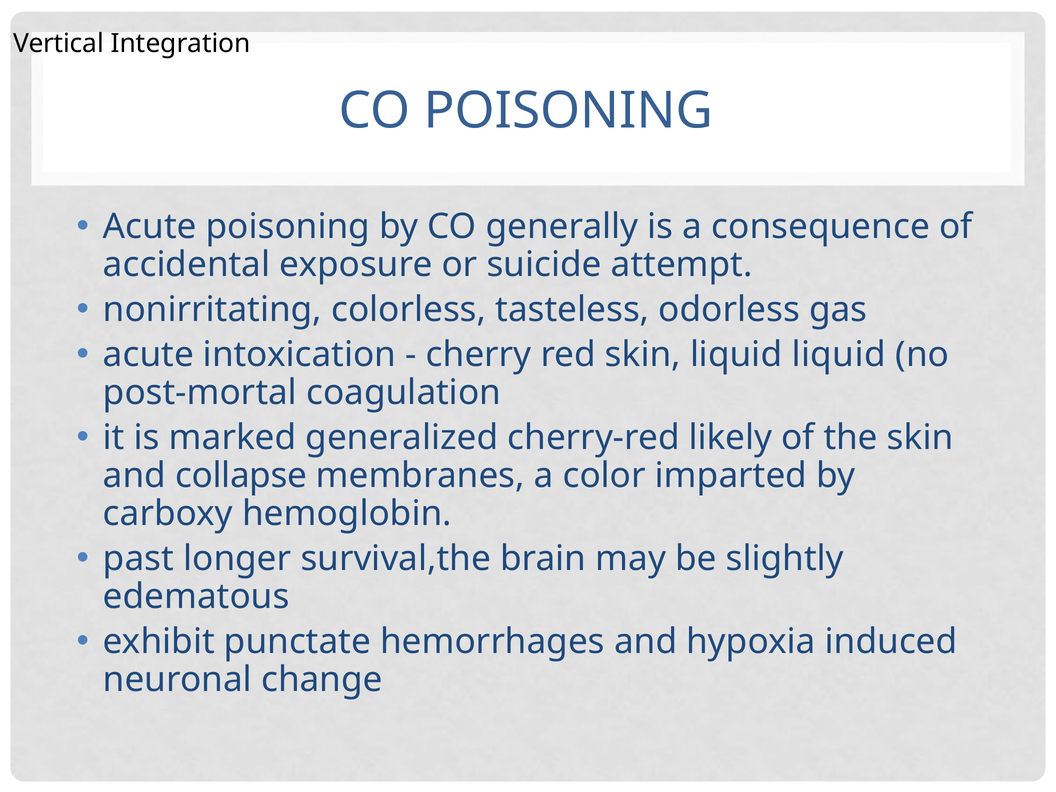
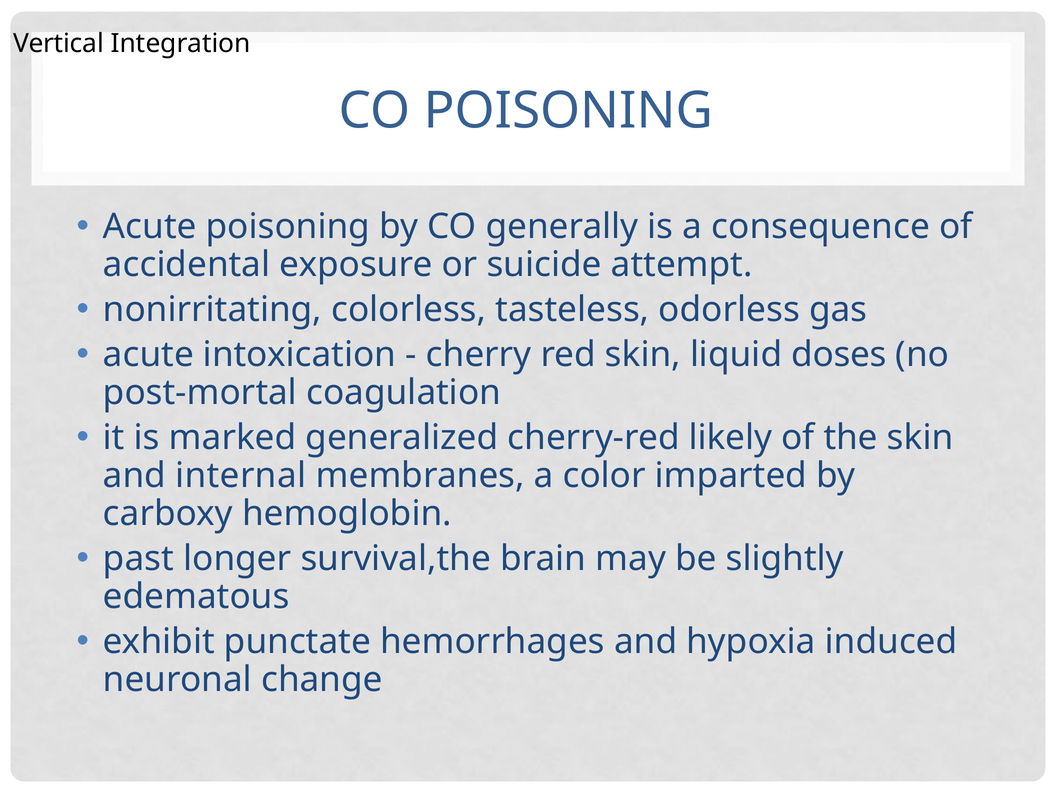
liquid liquid: liquid -> doses
collapse: collapse -> internal
